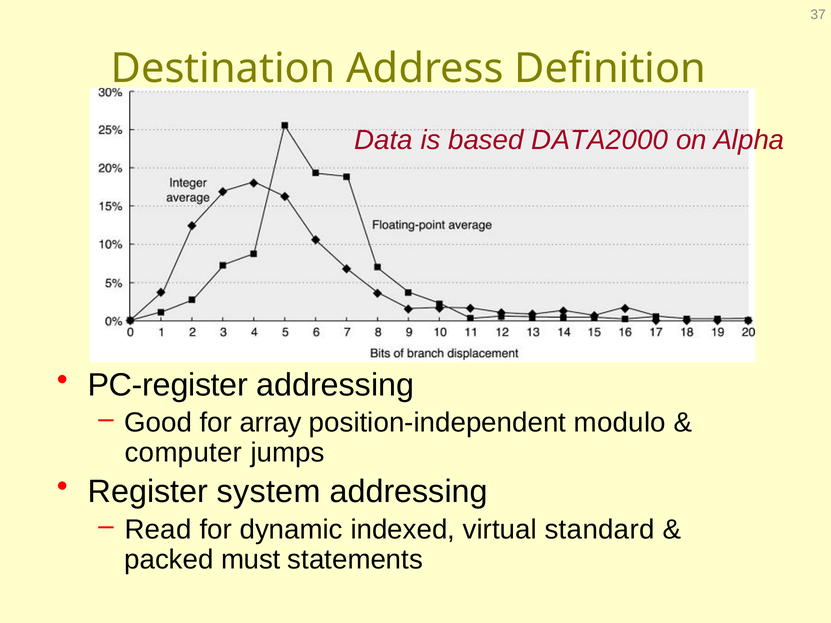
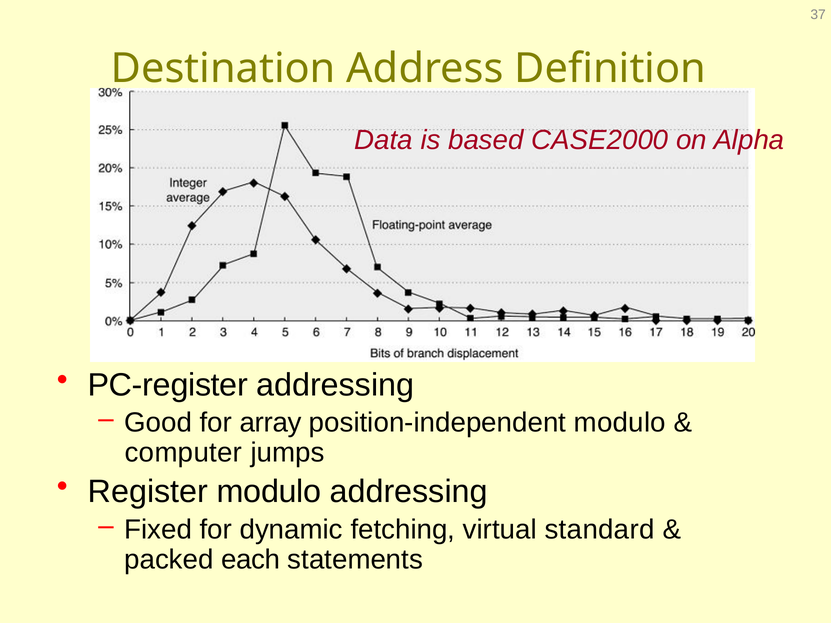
DATA2000: DATA2000 -> CASE2000
Register system: system -> modulo
Read: Read -> Fixed
indexed: indexed -> fetching
must: must -> each
